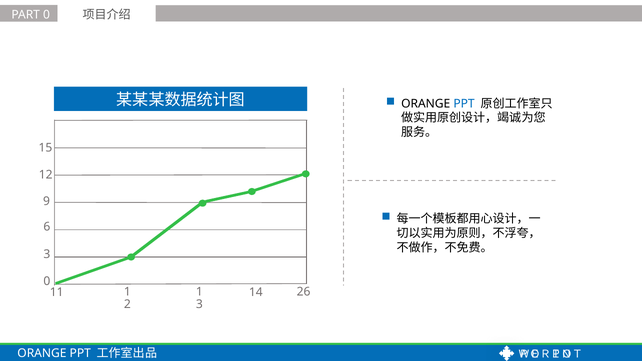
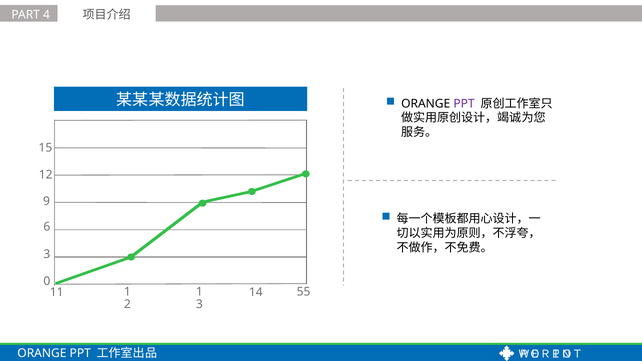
PART 0: 0 -> 4
PPT at (464, 104) colour: blue -> purple
26: 26 -> 55
